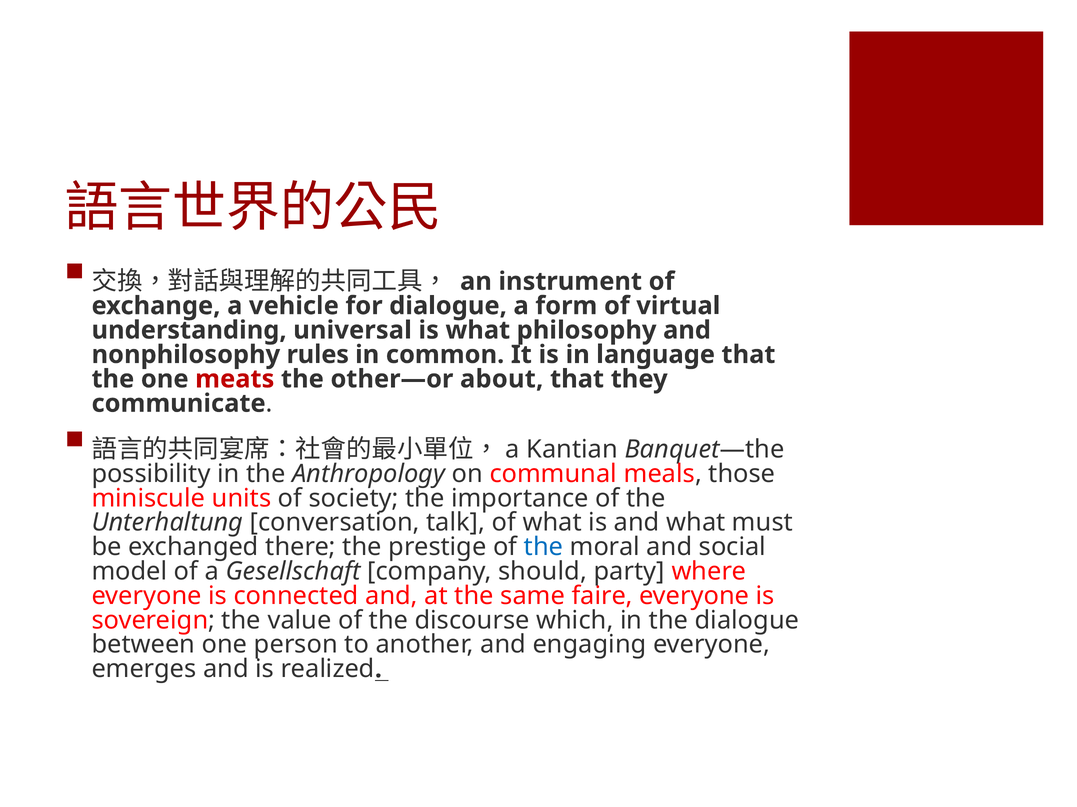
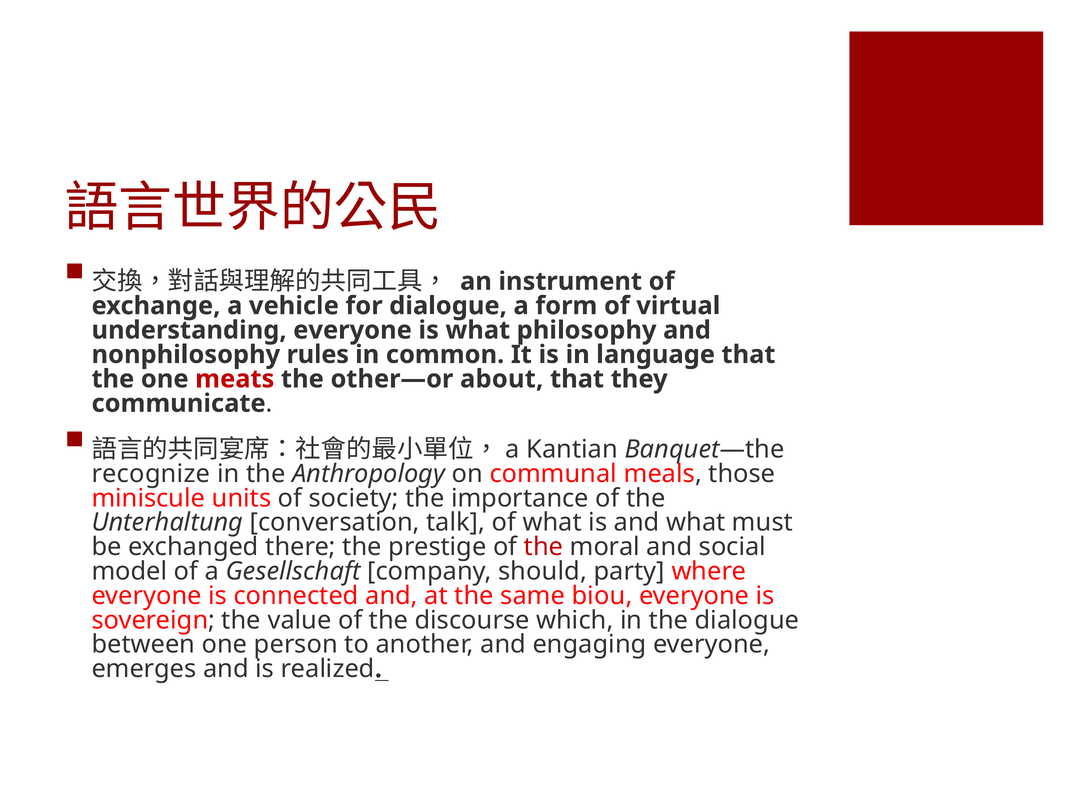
understanding universal: universal -> everyone
possibility: possibility -> recognize
the at (544, 547) colour: blue -> red
faire: faire -> biou
